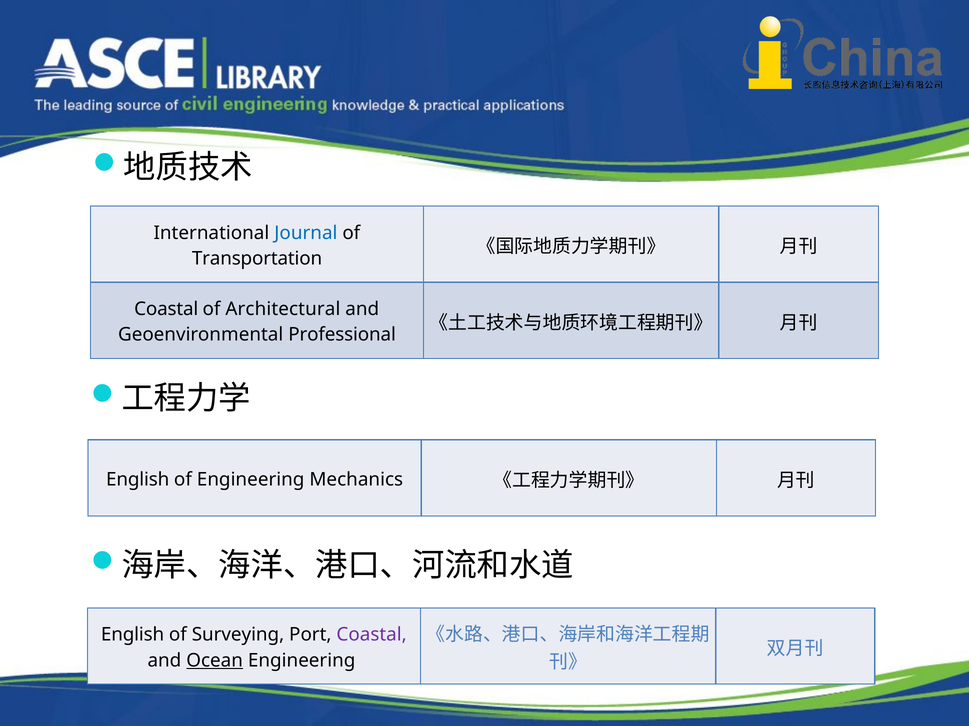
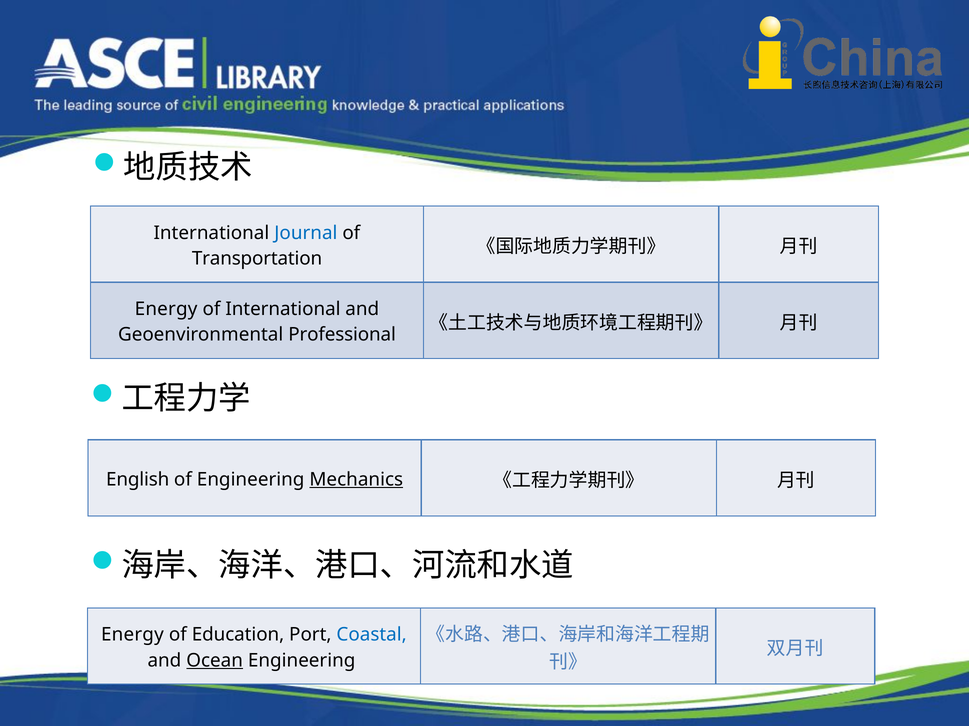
Coastal at (166, 309): Coastal -> Energy
of Architectural: Architectural -> International
Mechanics underline: none -> present
English at (133, 635): English -> Energy
Surveying: Surveying -> Education
Coastal at (372, 635) colour: purple -> blue
